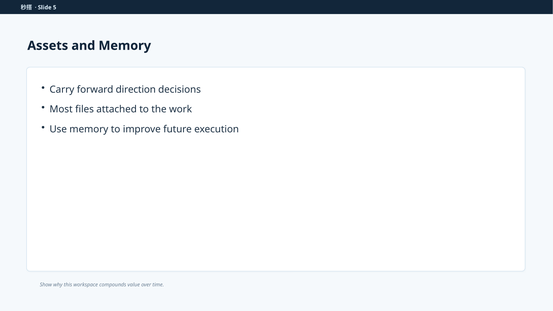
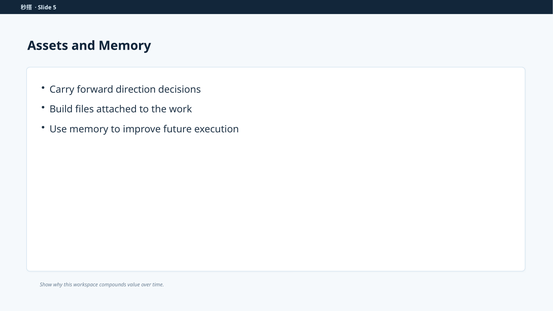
Most: Most -> Build
